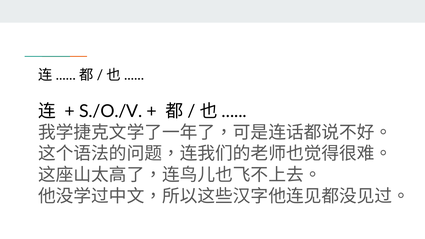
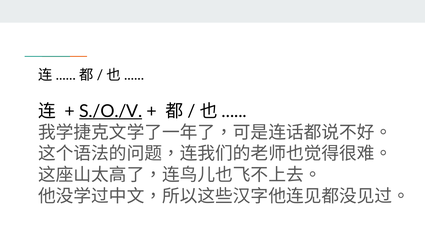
S./O./V underline: none -> present
